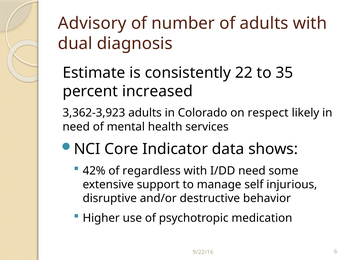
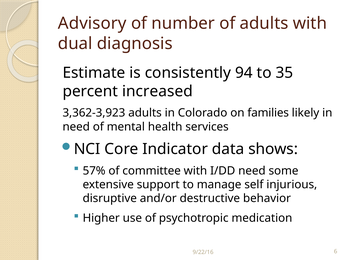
22: 22 -> 94
respect: respect -> families
42%: 42% -> 57%
regardless: regardless -> committee
